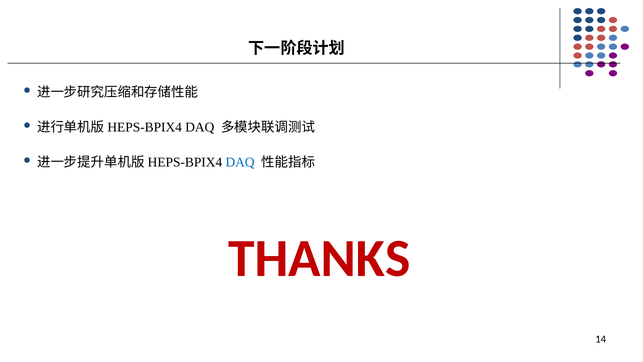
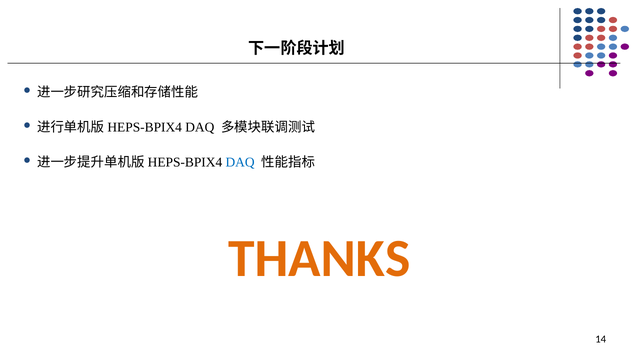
THANKS colour: red -> orange
